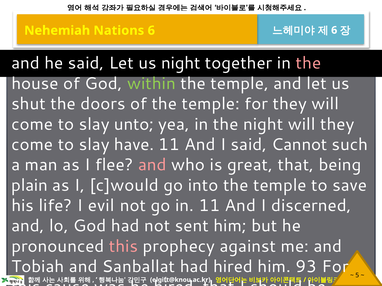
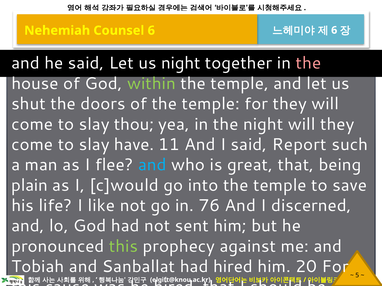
Nations: Nations -> Counsel
unto: unto -> thou
Cannot: Cannot -> Report
and at (152, 165) colour: pink -> light blue
evil: evil -> like
in 11: 11 -> 76
this at (123, 247) colour: pink -> light green
93: 93 -> 20
